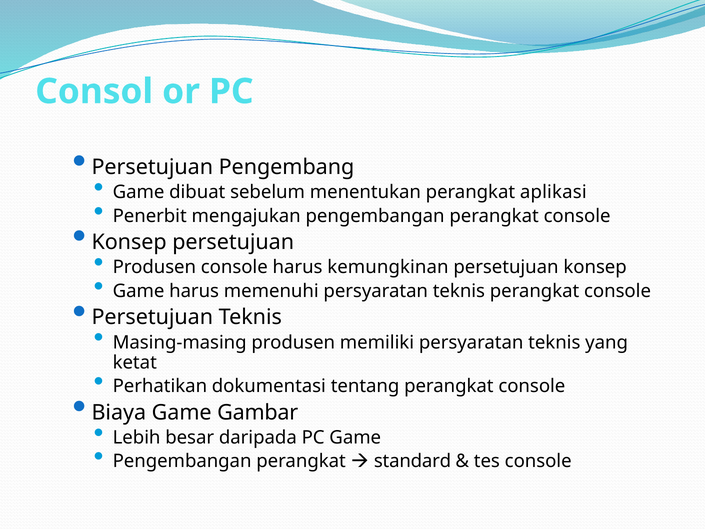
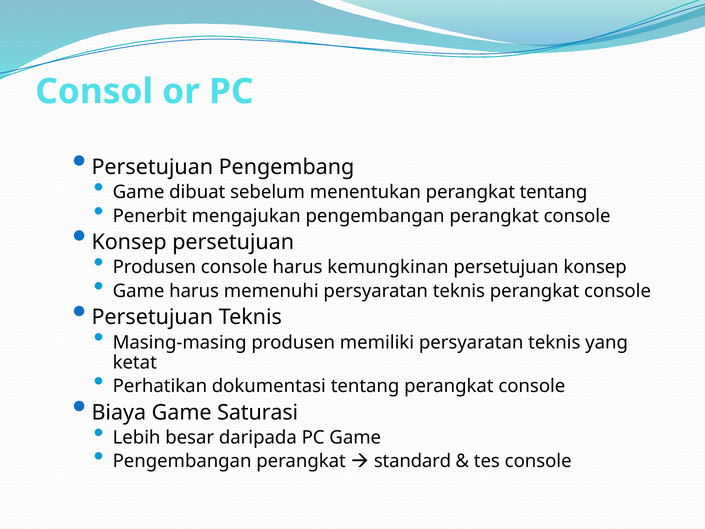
perangkat aplikasi: aplikasi -> tentang
Gambar: Gambar -> Saturasi
